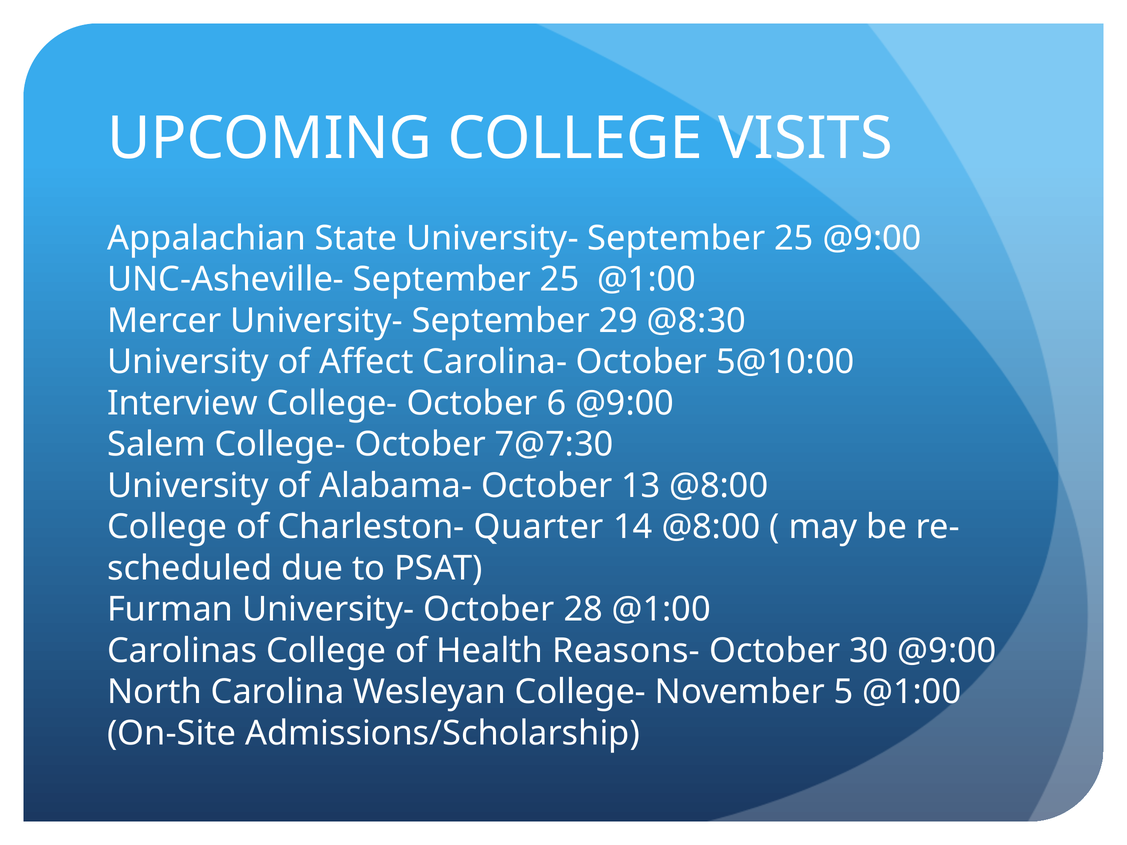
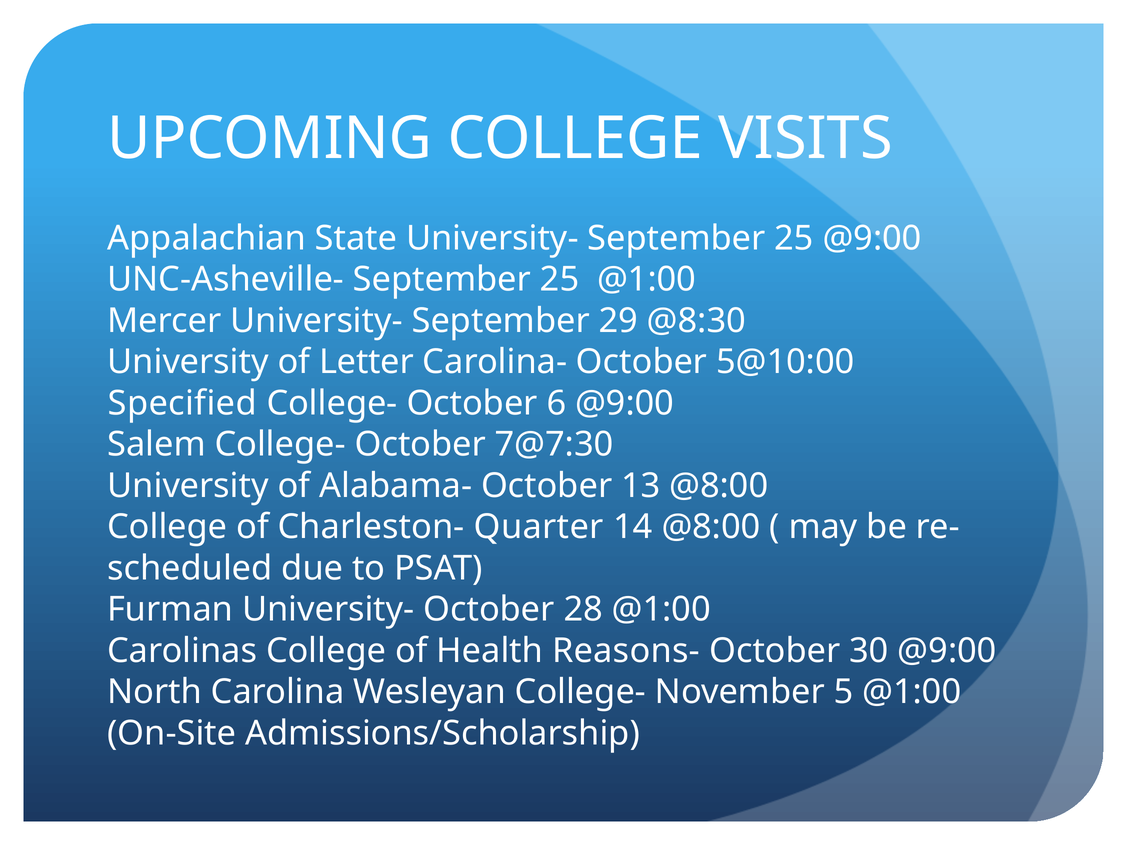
Affect: Affect -> Letter
Interview: Interview -> Specified
